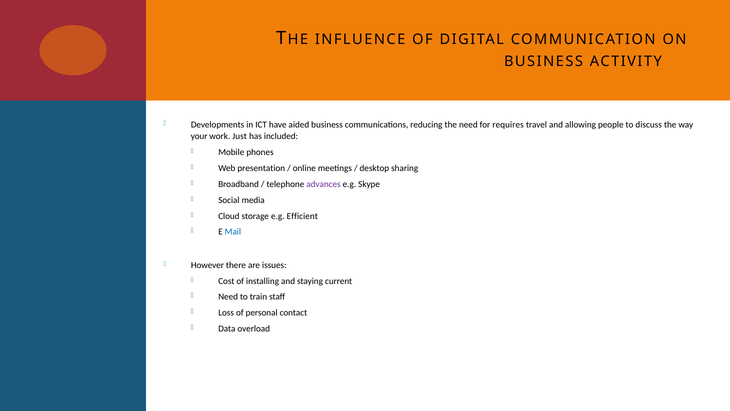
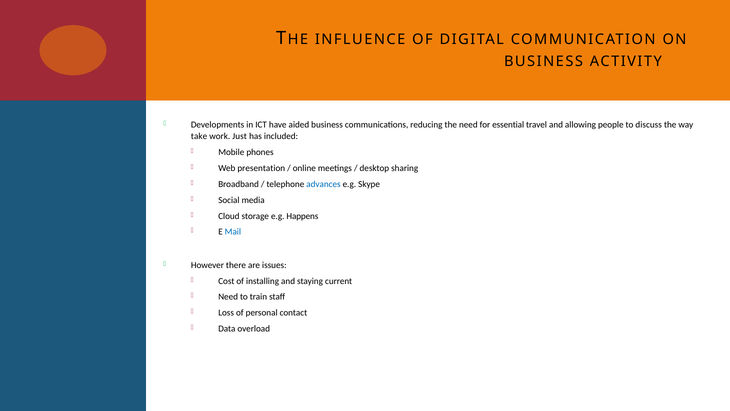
requires: requires -> essential
your: your -> take
advances colour: purple -> blue
Efficient: Efficient -> Happens
